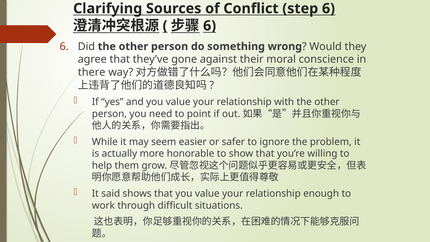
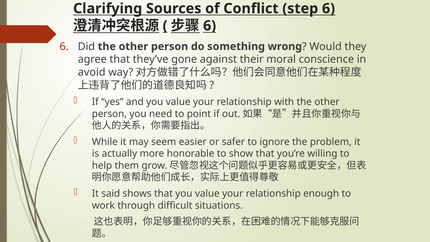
there: there -> avoid
